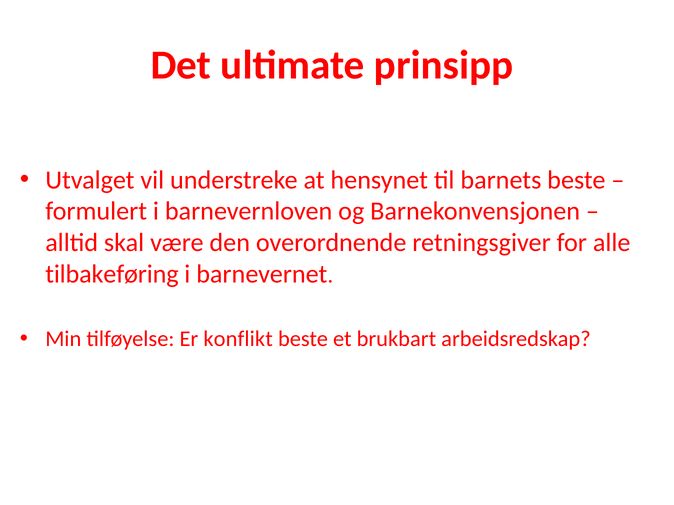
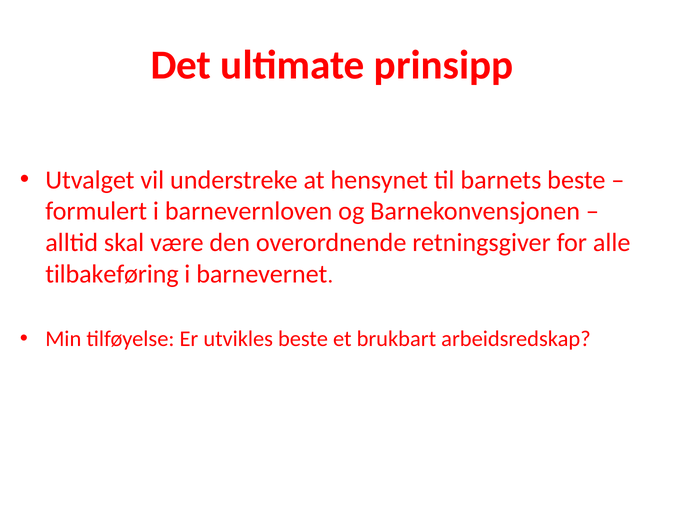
konflikt: konflikt -> utvikles
